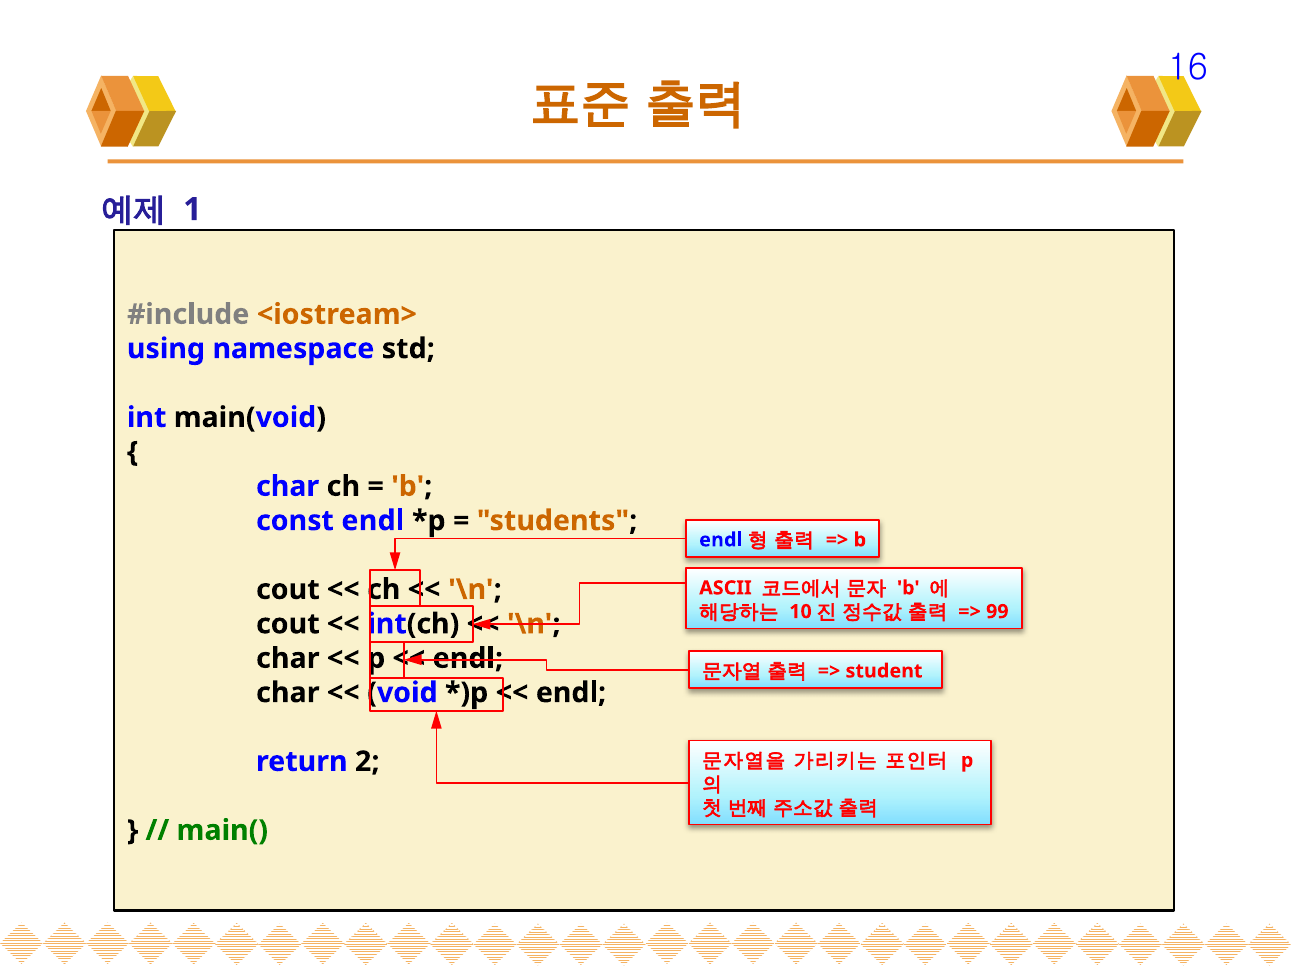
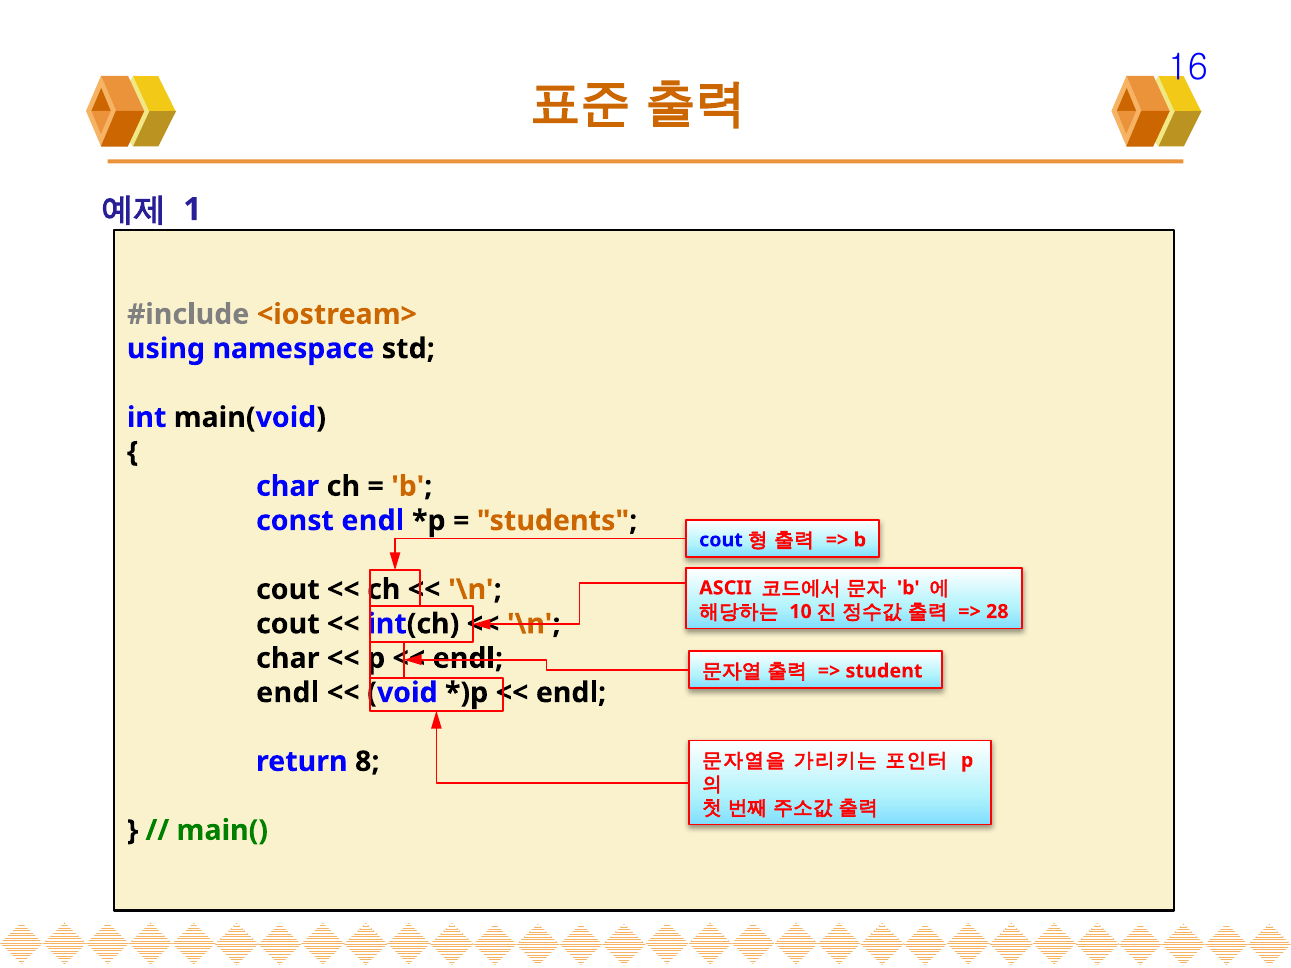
endl at (721, 540): endl -> cout
99: 99 -> 28
char at (288, 693): char -> endl
2: 2 -> 8
